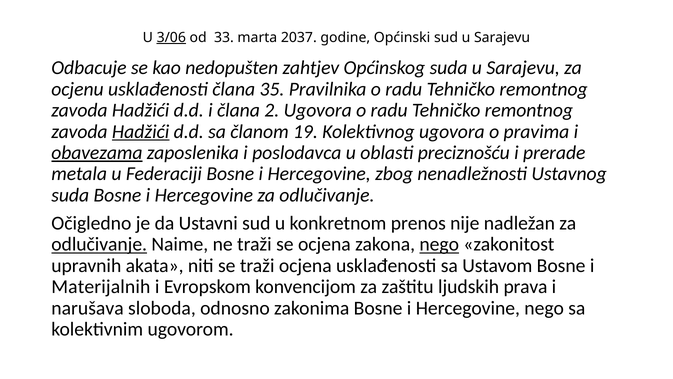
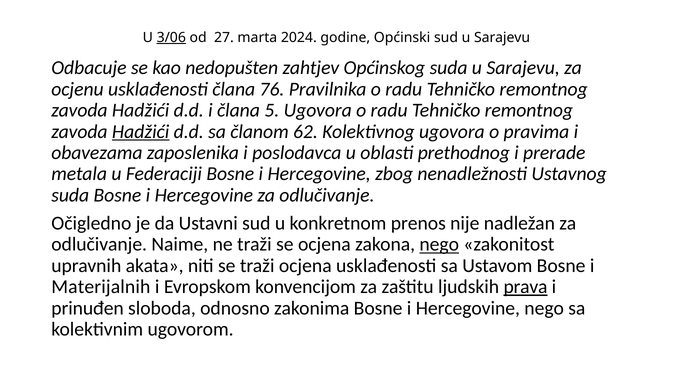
33: 33 -> 27
2037: 2037 -> 2024
35: 35 -> 76
2: 2 -> 5
19: 19 -> 62
obavezama underline: present -> none
preciznošću: preciznošću -> prethodnog
odlučivanje at (99, 244) underline: present -> none
prava underline: none -> present
narušava: narušava -> prinuđen
